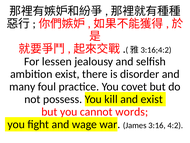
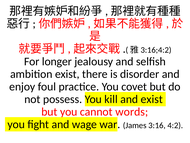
lessen: lessen -> longer
many: many -> enjoy
